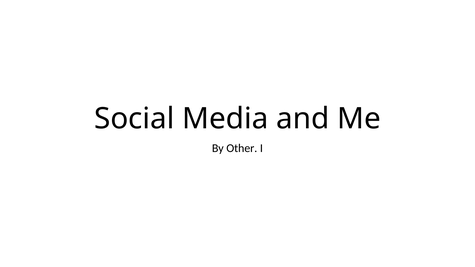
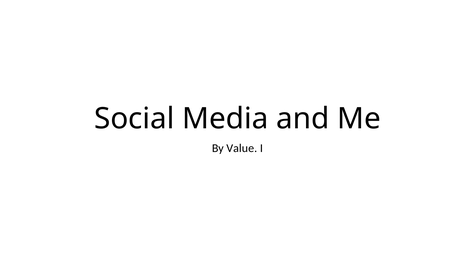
Other: Other -> Value
